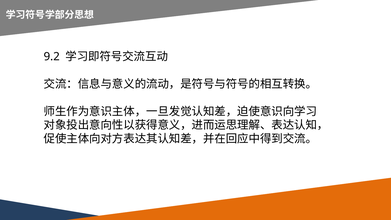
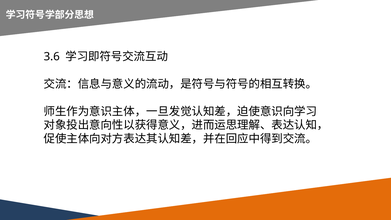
9.2: 9.2 -> 3.6
